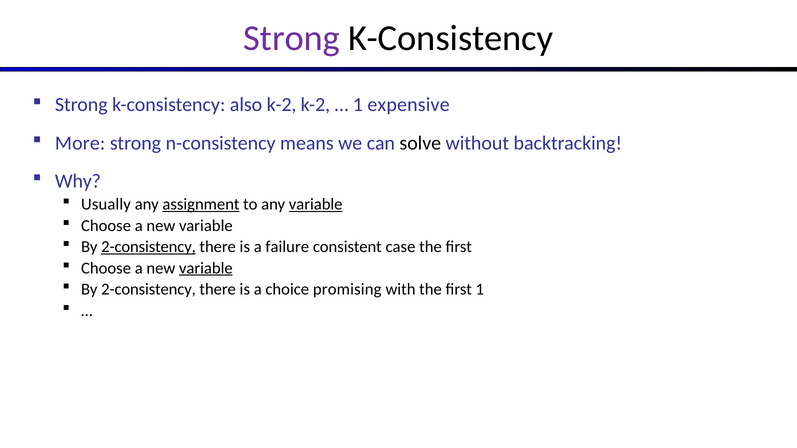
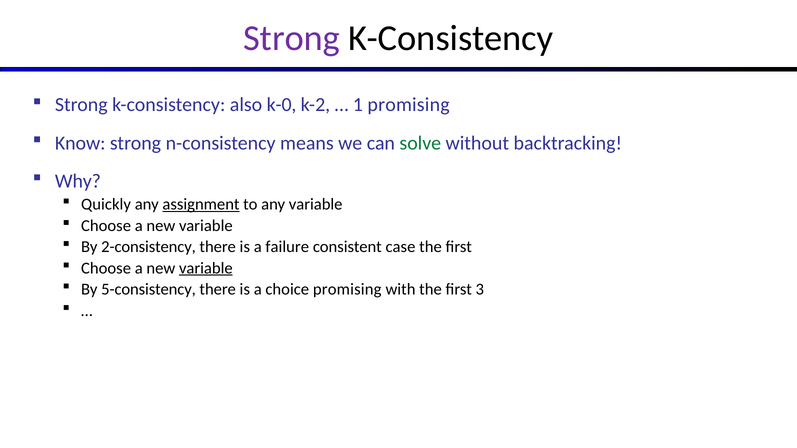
also k-2: k-2 -> k-0
1 expensive: expensive -> promising
More: More -> Know
solve colour: black -> green
Usually: Usually -> Quickly
variable at (316, 205) underline: present -> none
2-consistency at (149, 247) underline: present -> none
2-consistency at (149, 290): 2-consistency -> 5-consistency
first 1: 1 -> 3
